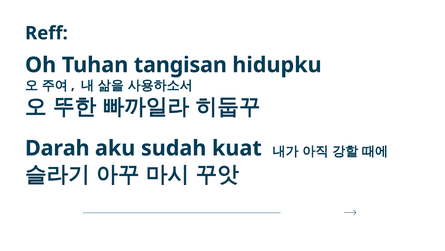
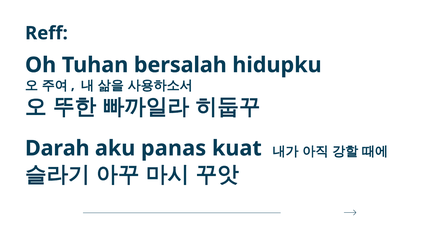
tangisan: tangisan -> bersalah
sudah: sudah -> panas
